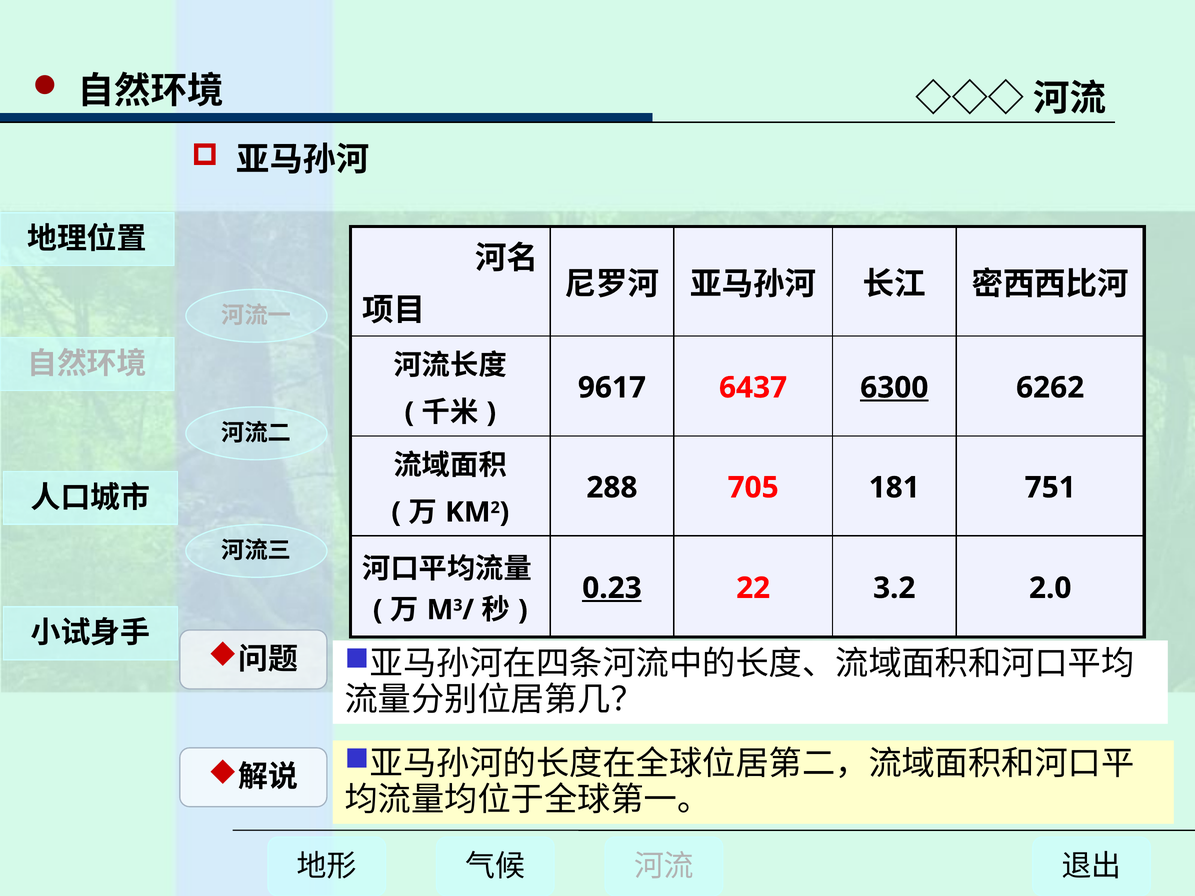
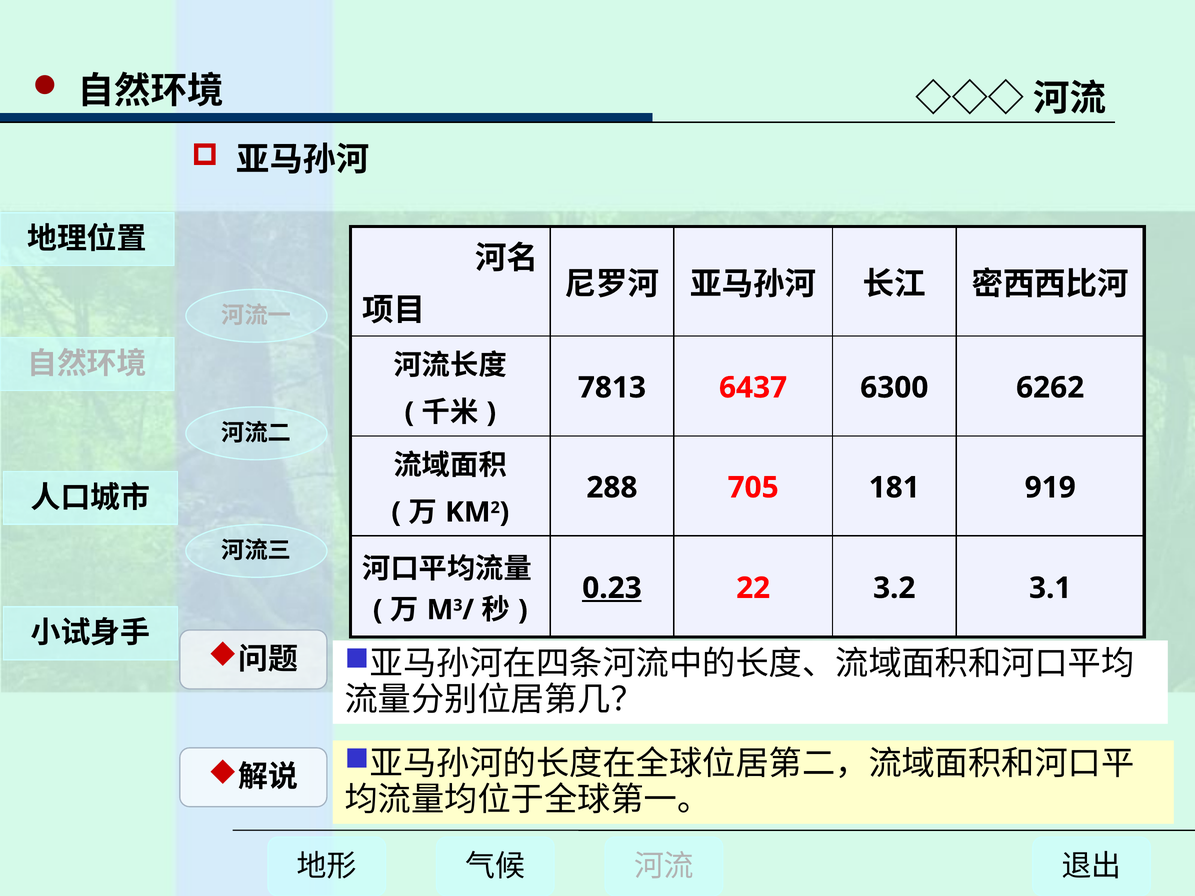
9617: 9617 -> 7813
6300 underline: present -> none
751: 751 -> 919
2.0: 2.0 -> 3.1
